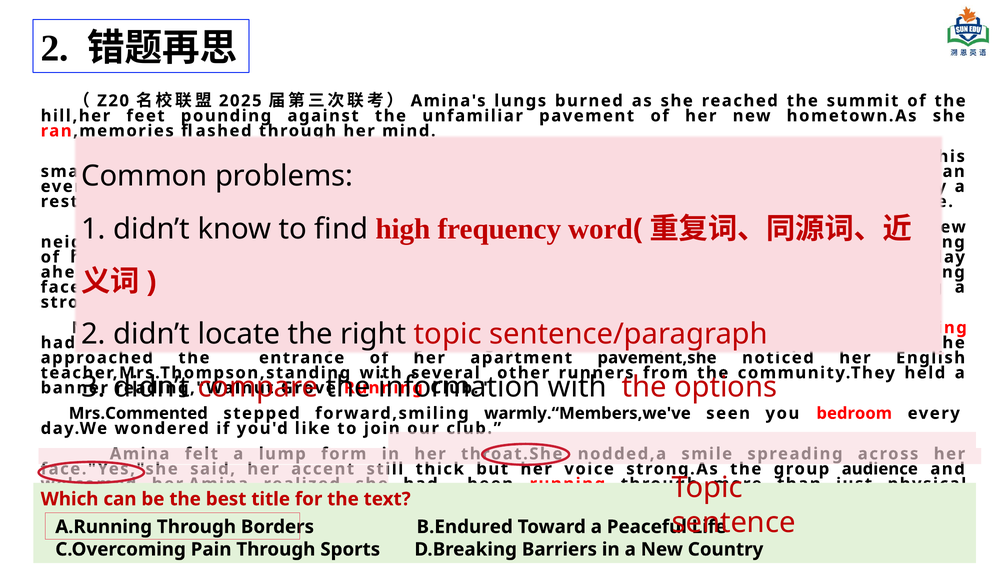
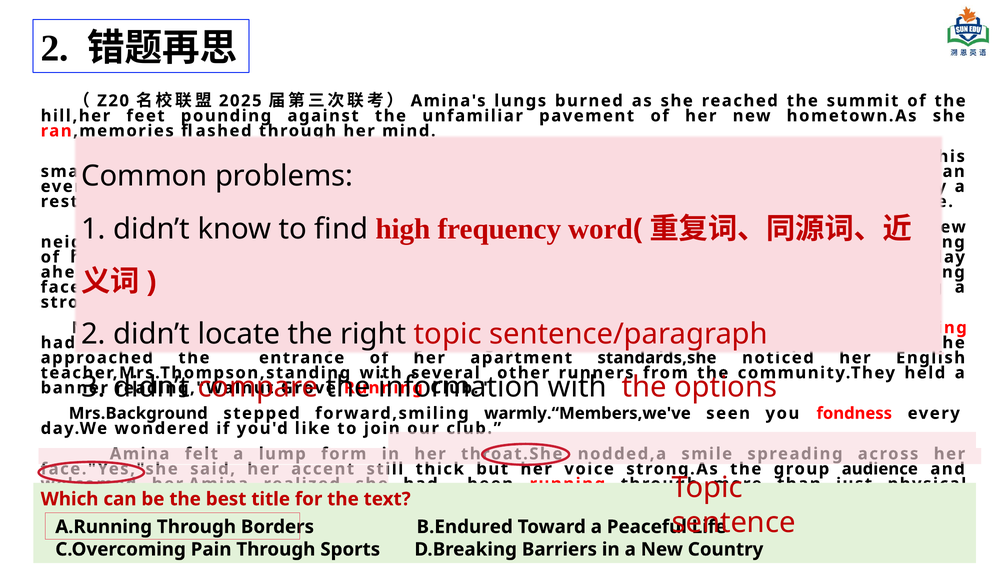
pavement,she: pavement,she -> standards,she
Mrs.Commented: Mrs.Commented -> Mrs.Background
bedroom: bedroom -> fondness
